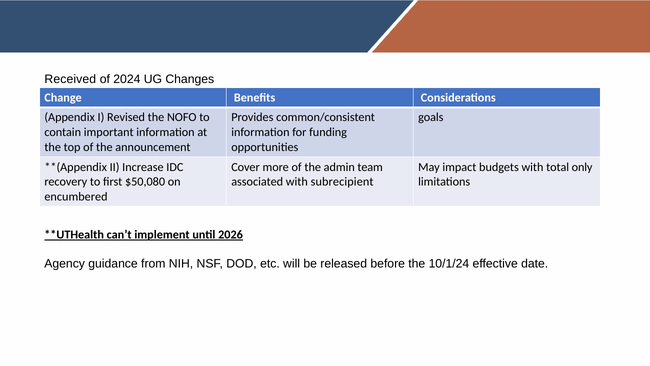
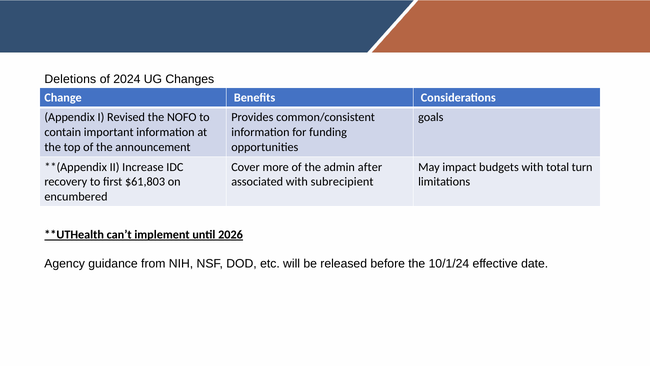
Received: Received -> Deletions
team: team -> after
only: only -> turn
$50,080: $50,080 -> $61,803
